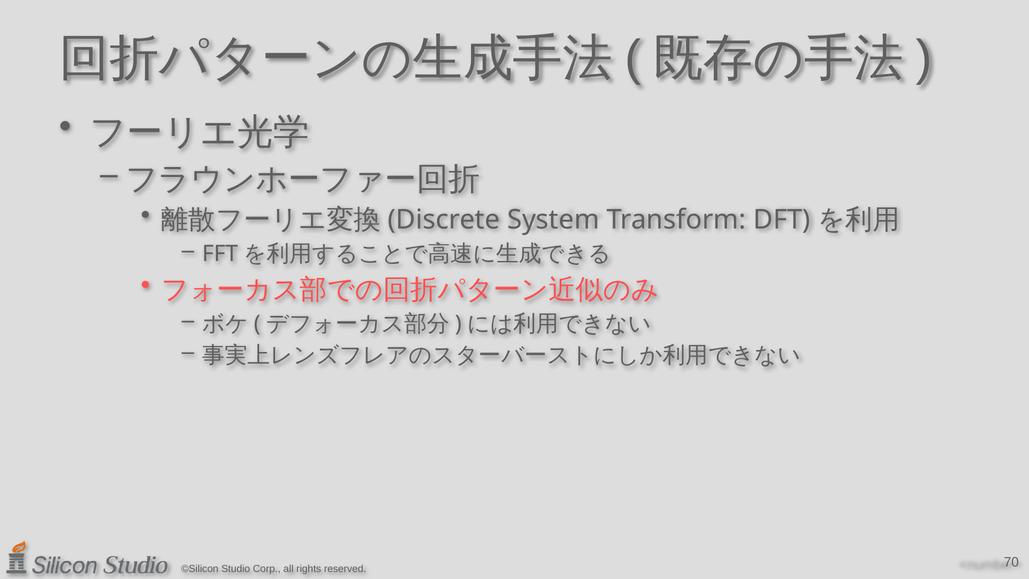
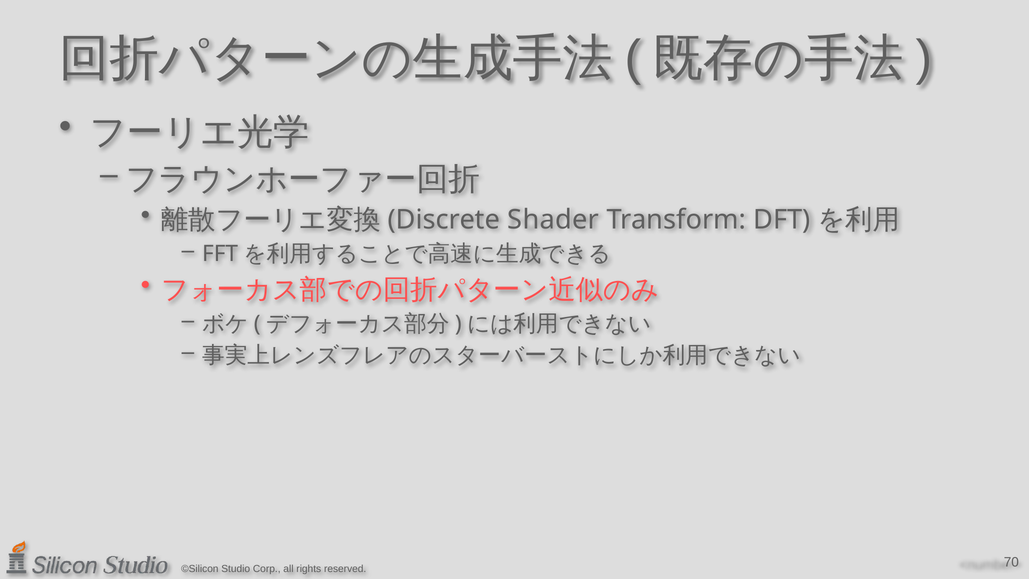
System: System -> Shader
